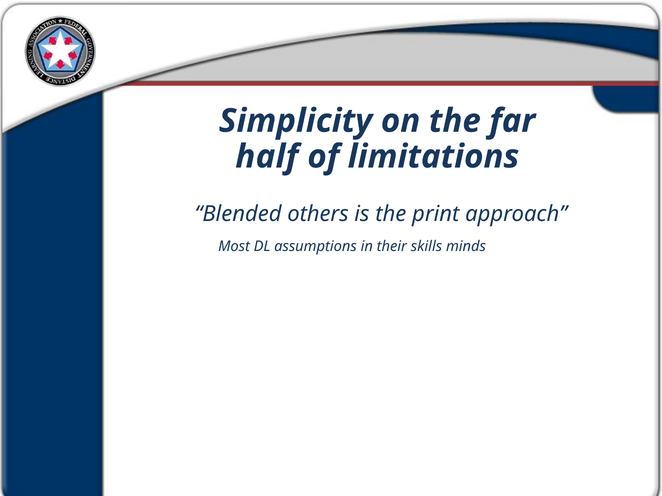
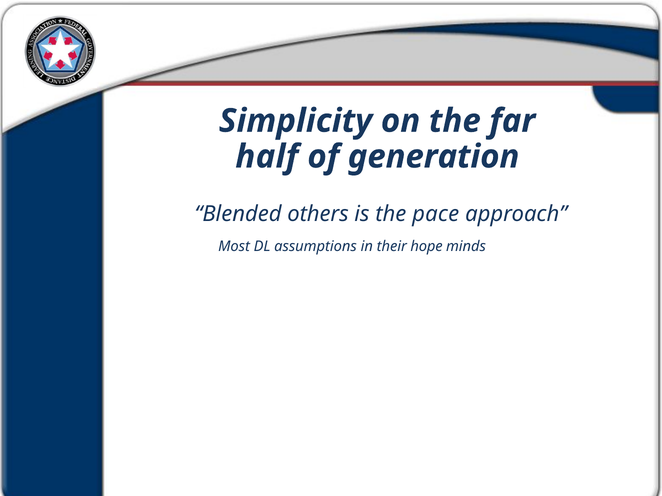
limitations: limitations -> generation
print: print -> pace
skills: skills -> hope
